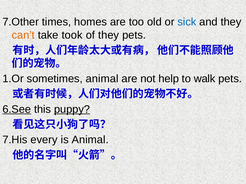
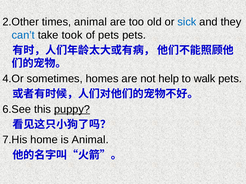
7.Other: 7.Other -> 2.Other
times homes: homes -> animal
can’t colour: orange -> blue
of they: they -> pets
1.Or: 1.Or -> 4.Or
sometimes animal: animal -> homes
6.See underline: present -> none
every: every -> home
